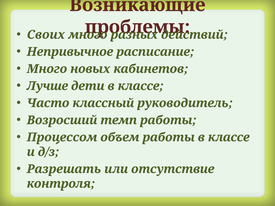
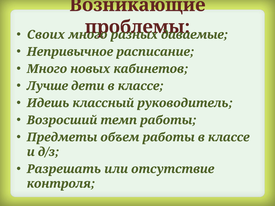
действий: действий -> даваемые
Часто: Часто -> Идешь
Процессом: Процессом -> Предметы
